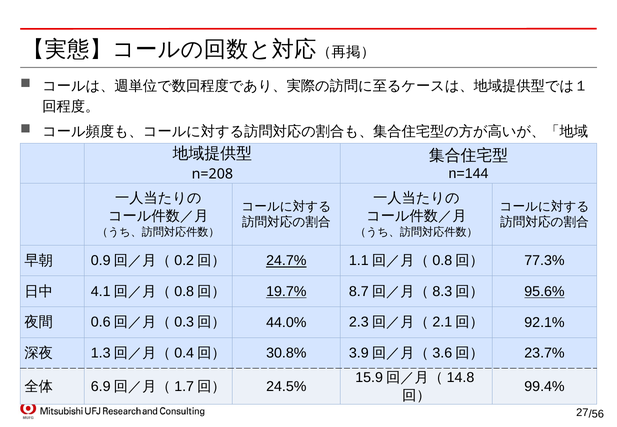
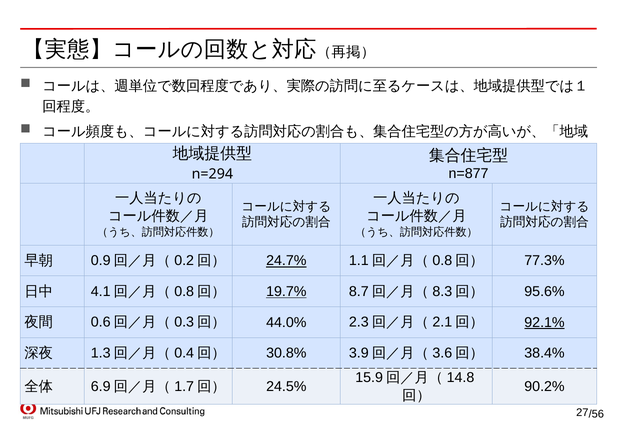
n=144: n=144 -> n=877
n=208: n=208 -> n=294
95.6% underline: present -> none
92.1% underline: none -> present
23.7%: 23.7% -> 38.4%
99.4%: 99.4% -> 90.2%
